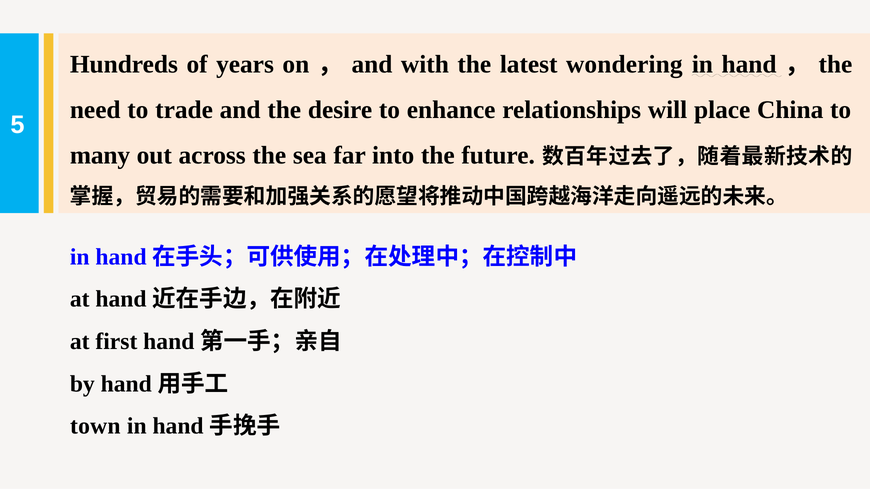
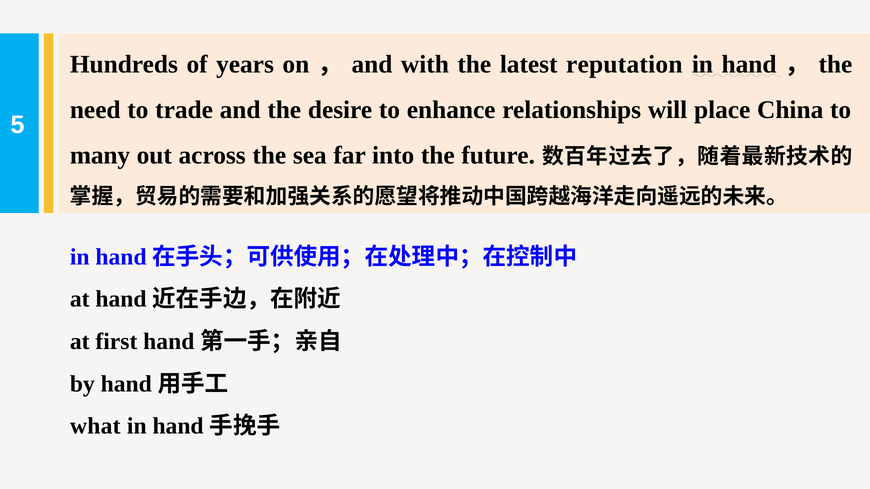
wondering: wondering -> reputation
town: town -> what
